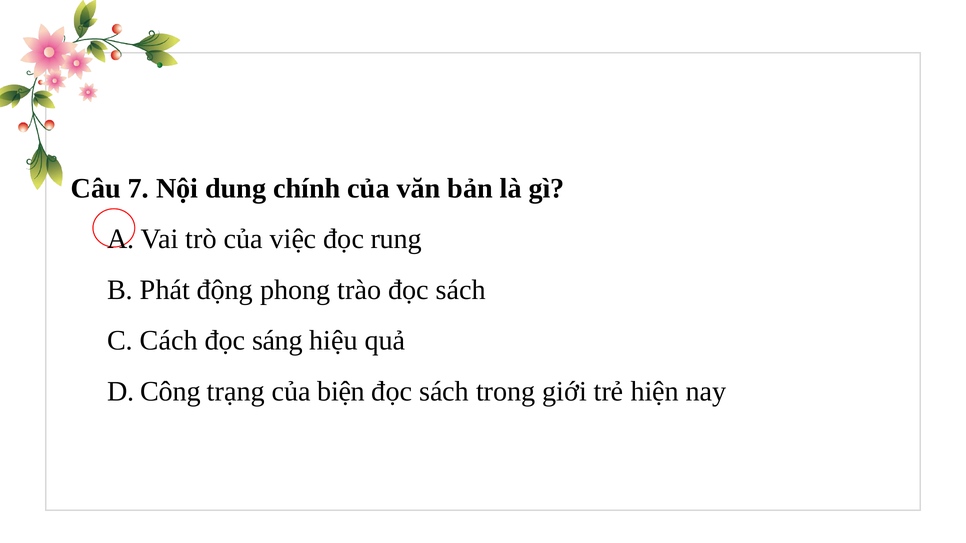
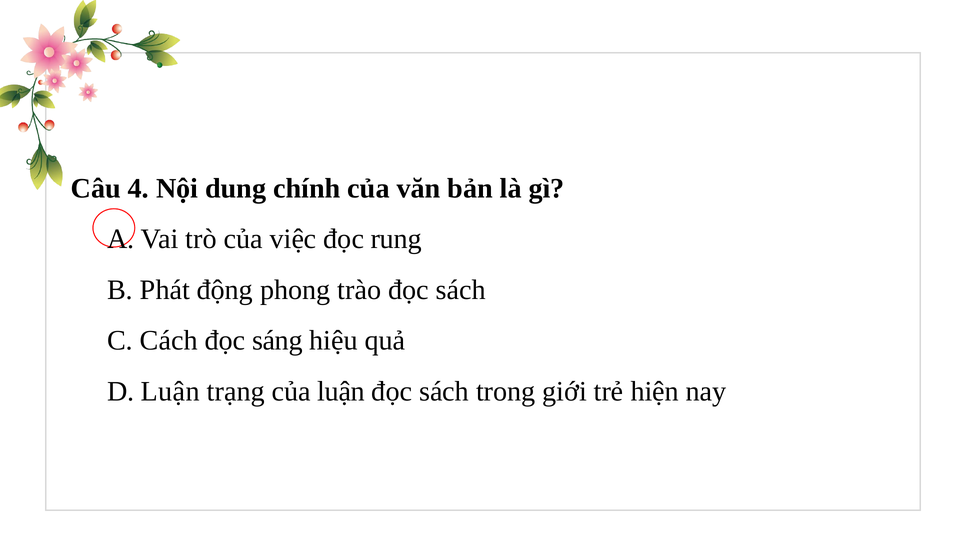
7: 7 -> 4
D Công: Công -> Luận
của biện: biện -> luận
